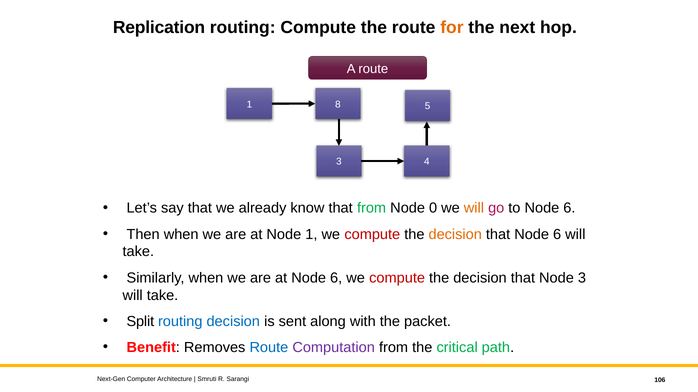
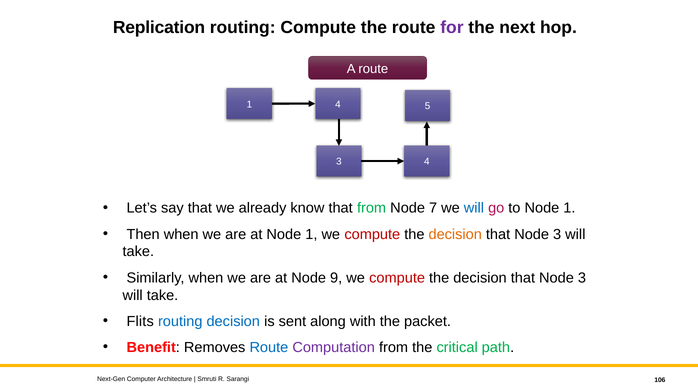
for colour: orange -> purple
1 8: 8 -> 4
0: 0 -> 7
will at (474, 208) colour: orange -> blue
to Node 6: 6 -> 1
6 at (557, 235): 6 -> 3
at Node 6: 6 -> 9
Split: Split -> Flits
